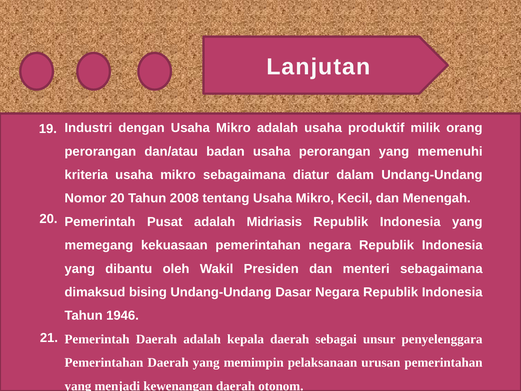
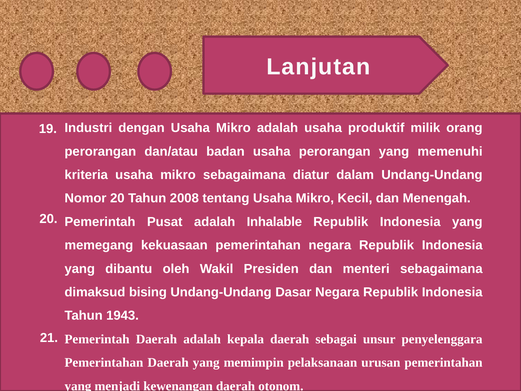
Midriasis: Midriasis -> Inhalable
1946: 1946 -> 1943
